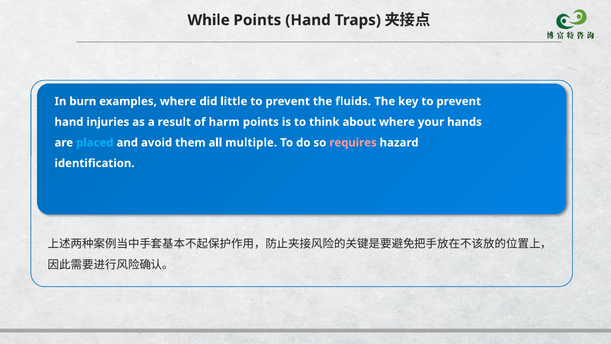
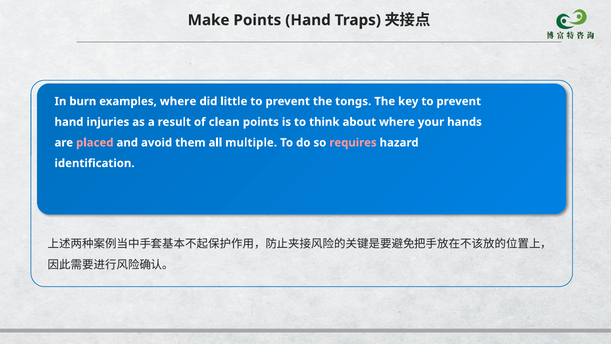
While: While -> Make
fluids: fluids -> tongs
harm: harm -> clean
placed colour: light blue -> pink
